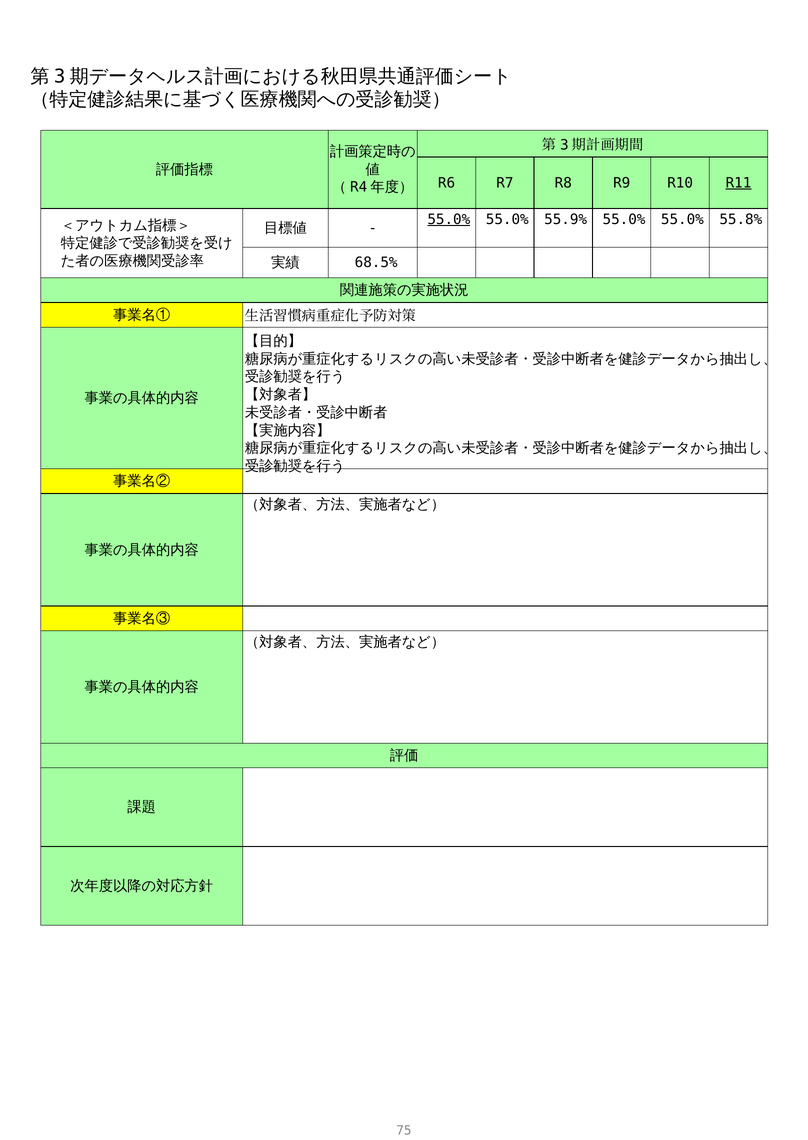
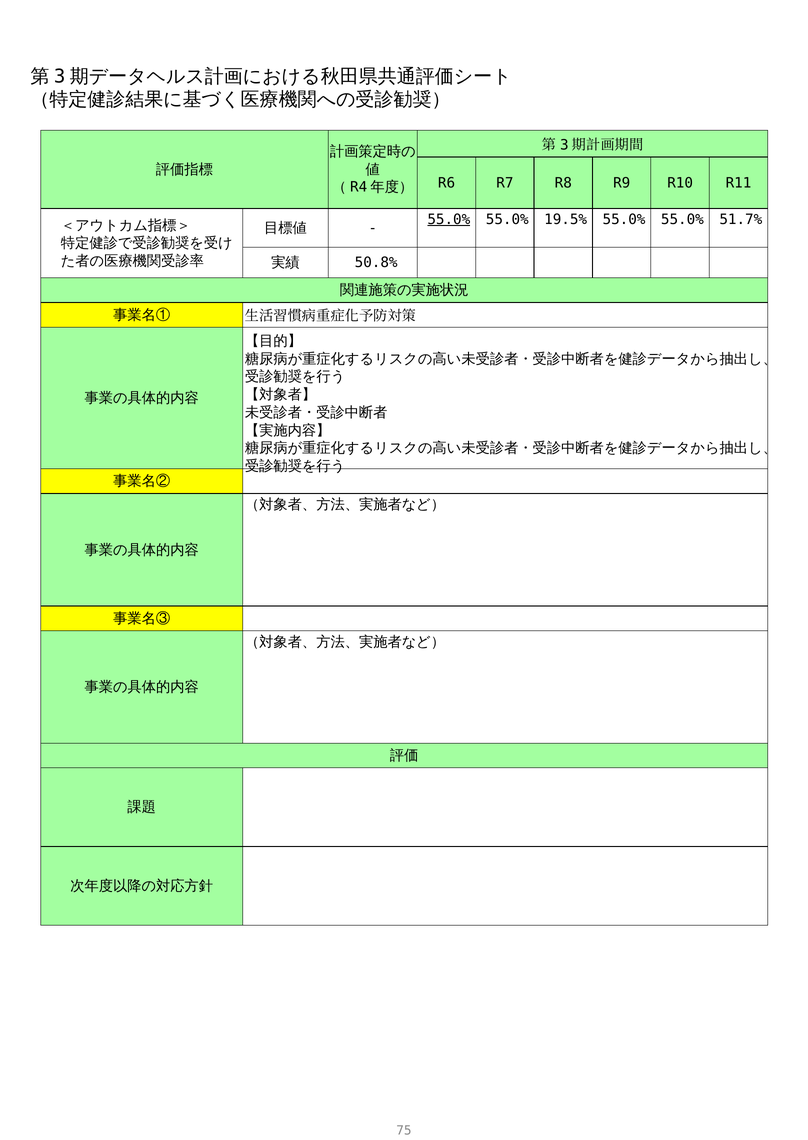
R11 underline: present -> none
55.9%: 55.9% -> 19.5%
55.8%: 55.8% -> 51.7%
68.5%: 68.5% -> 50.8%
